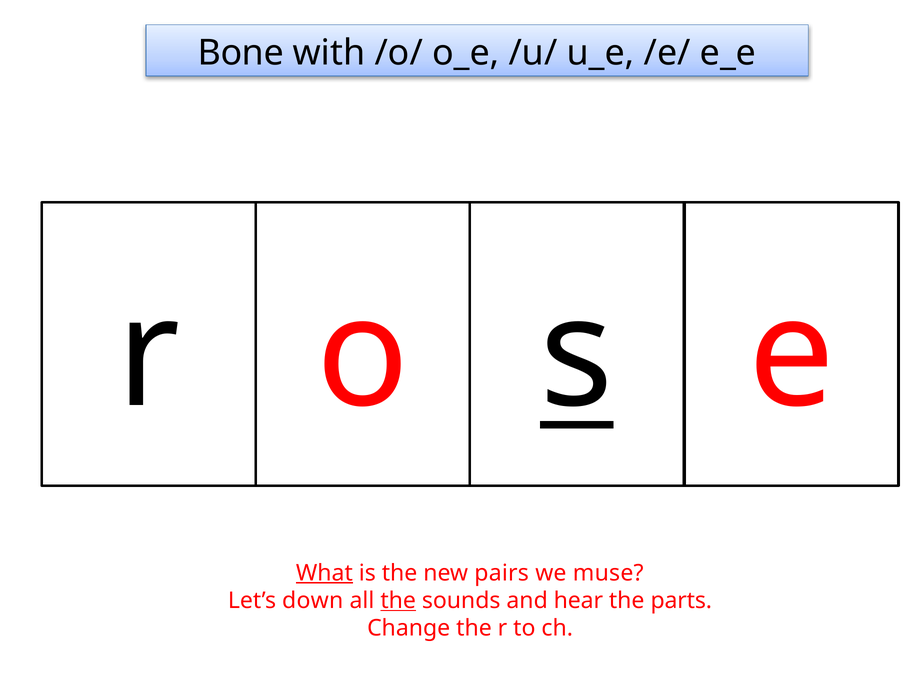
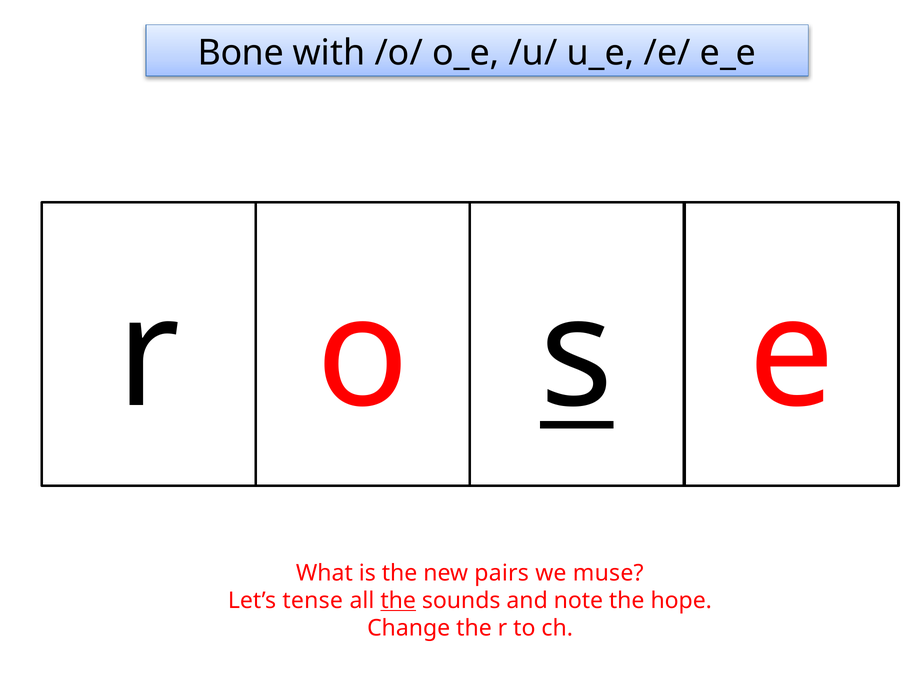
What underline: present -> none
down: down -> tense
hear: hear -> note
parts: parts -> hope
